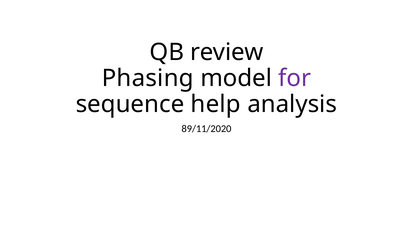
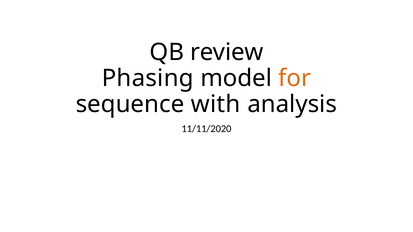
for colour: purple -> orange
help: help -> with
89/11/2020: 89/11/2020 -> 11/11/2020
